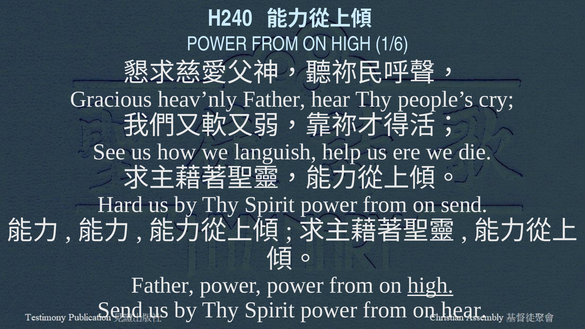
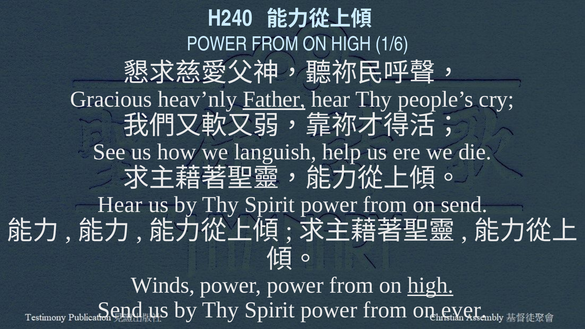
Father at (274, 99) underline: none -> present
Hard at (120, 205): Hard -> Hear
Father at (163, 286): Father -> Winds
on hear: hear -> ever
